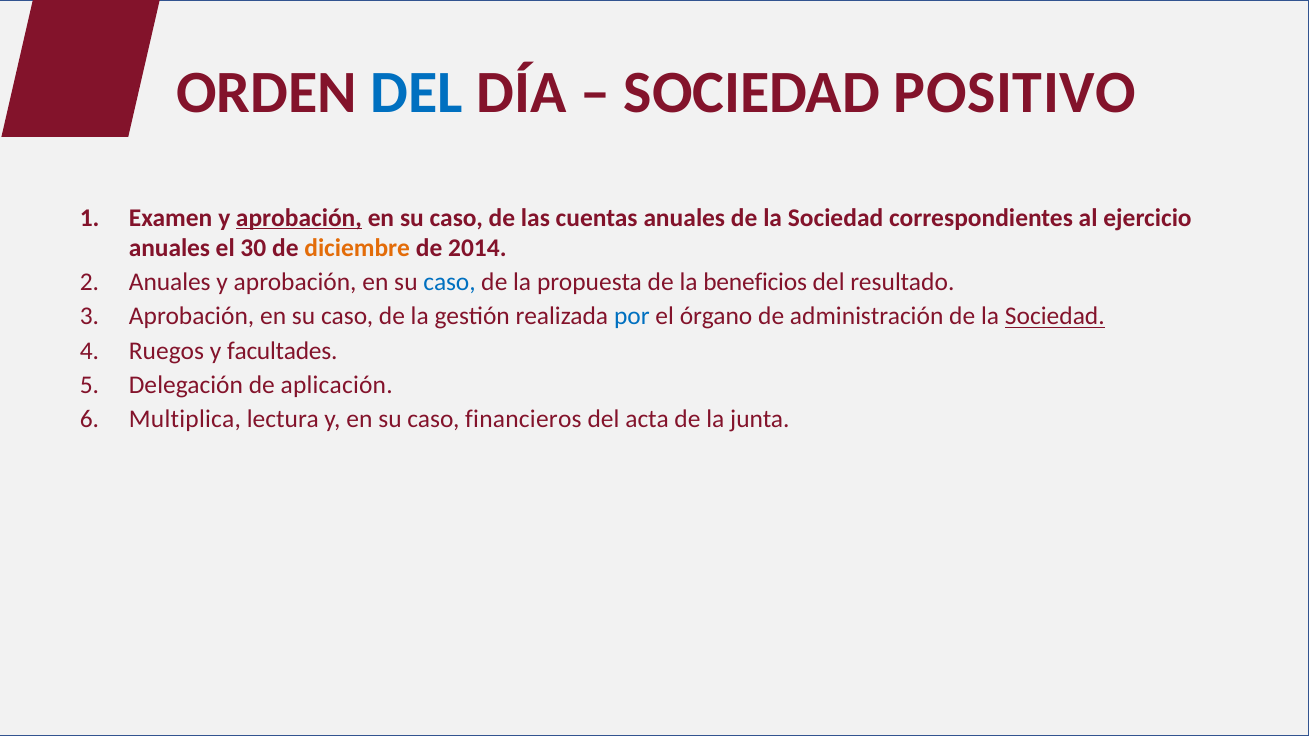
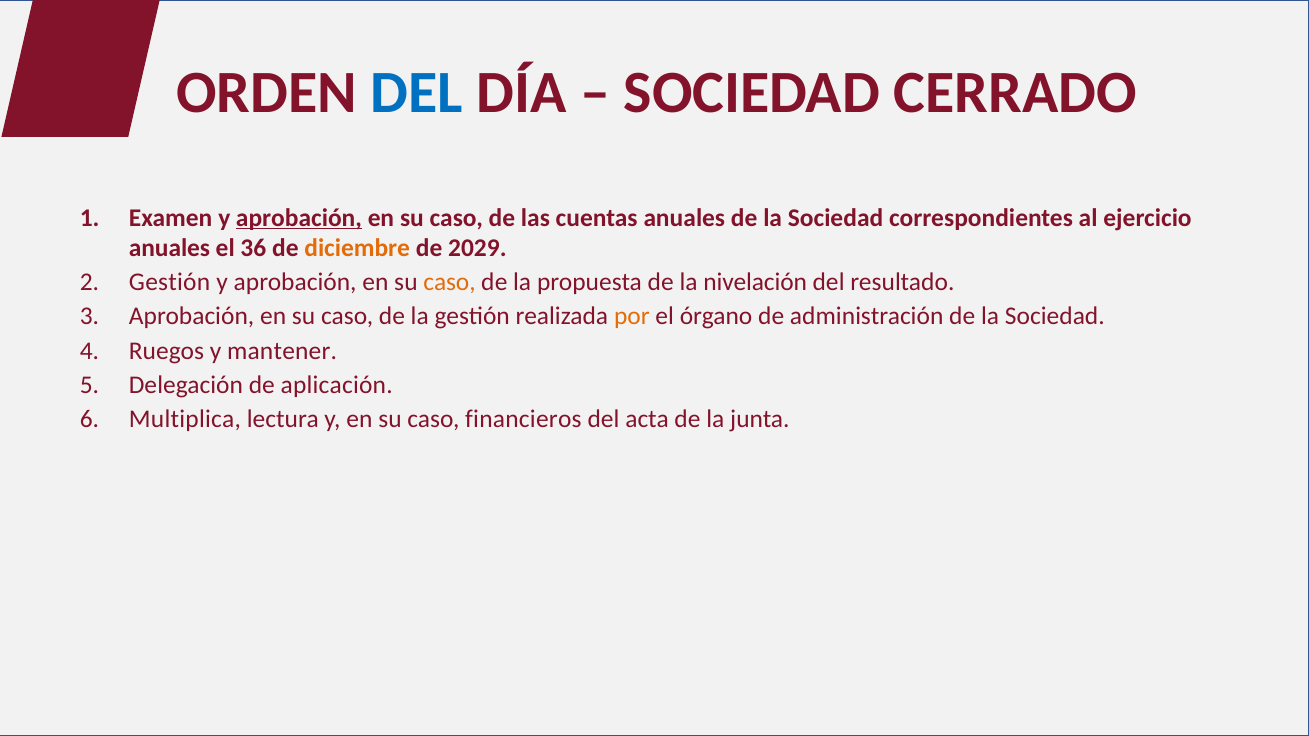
POSITIVO: POSITIVO -> CERRADO
30: 30 -> 36
2014: 2014 -> 2029
Anuales at (170, 283): Anuales -> Gestión
caso at (450, 283) colour: blue -> orange
beneficios: beneficios -> nivelación
por colour: blue -> orange
Sociedad at (1055, 317) underline: present -> none
facultades: facultades -> mantener
